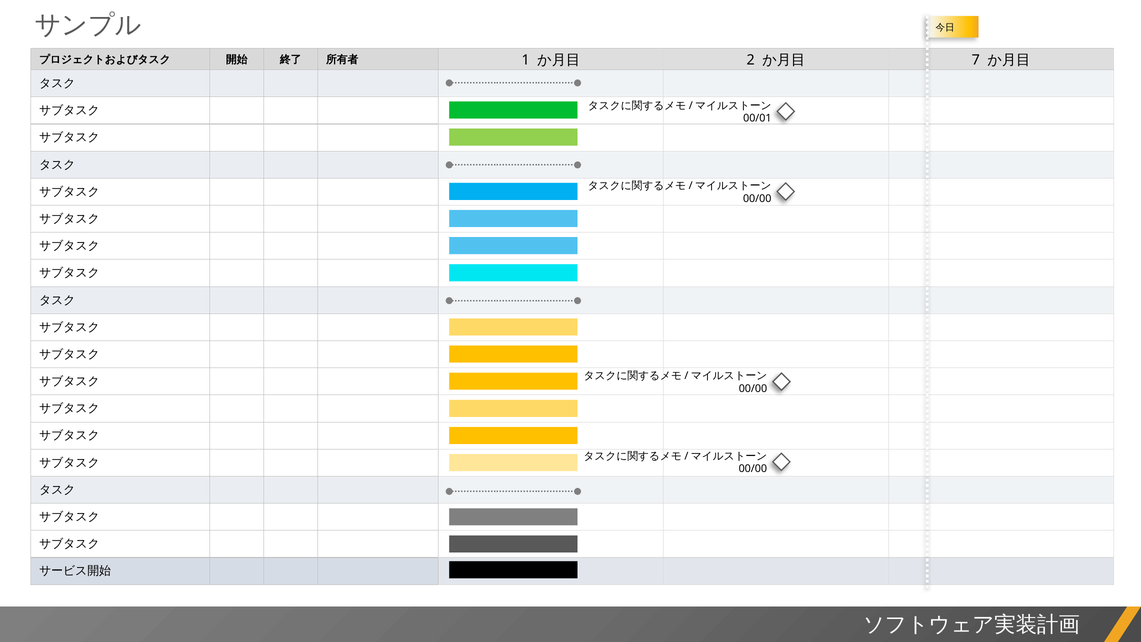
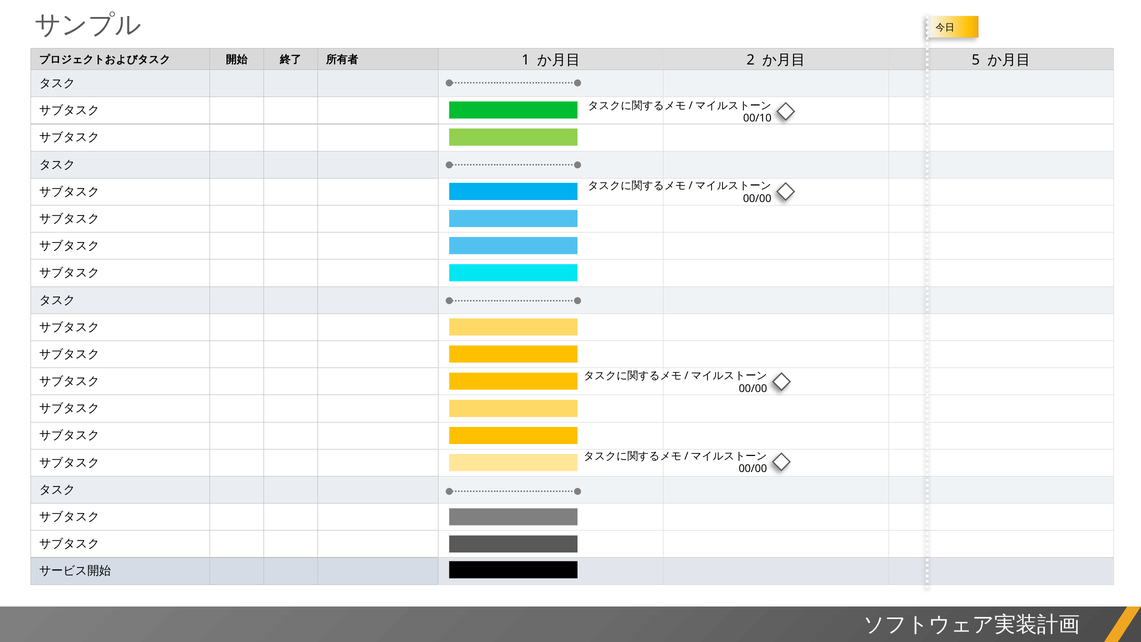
7: 7 -> 5
00/01: 00/01 -> 00/10
